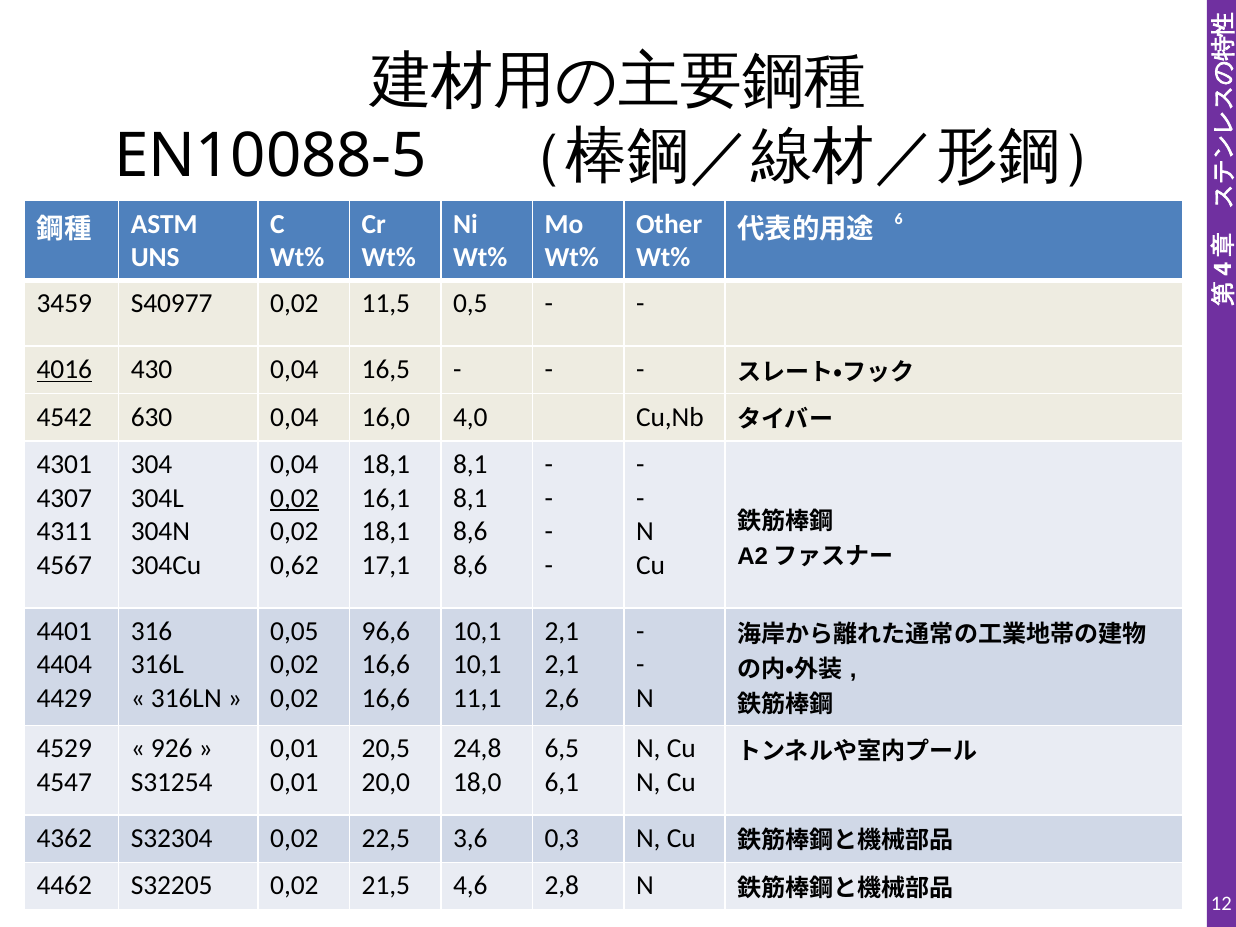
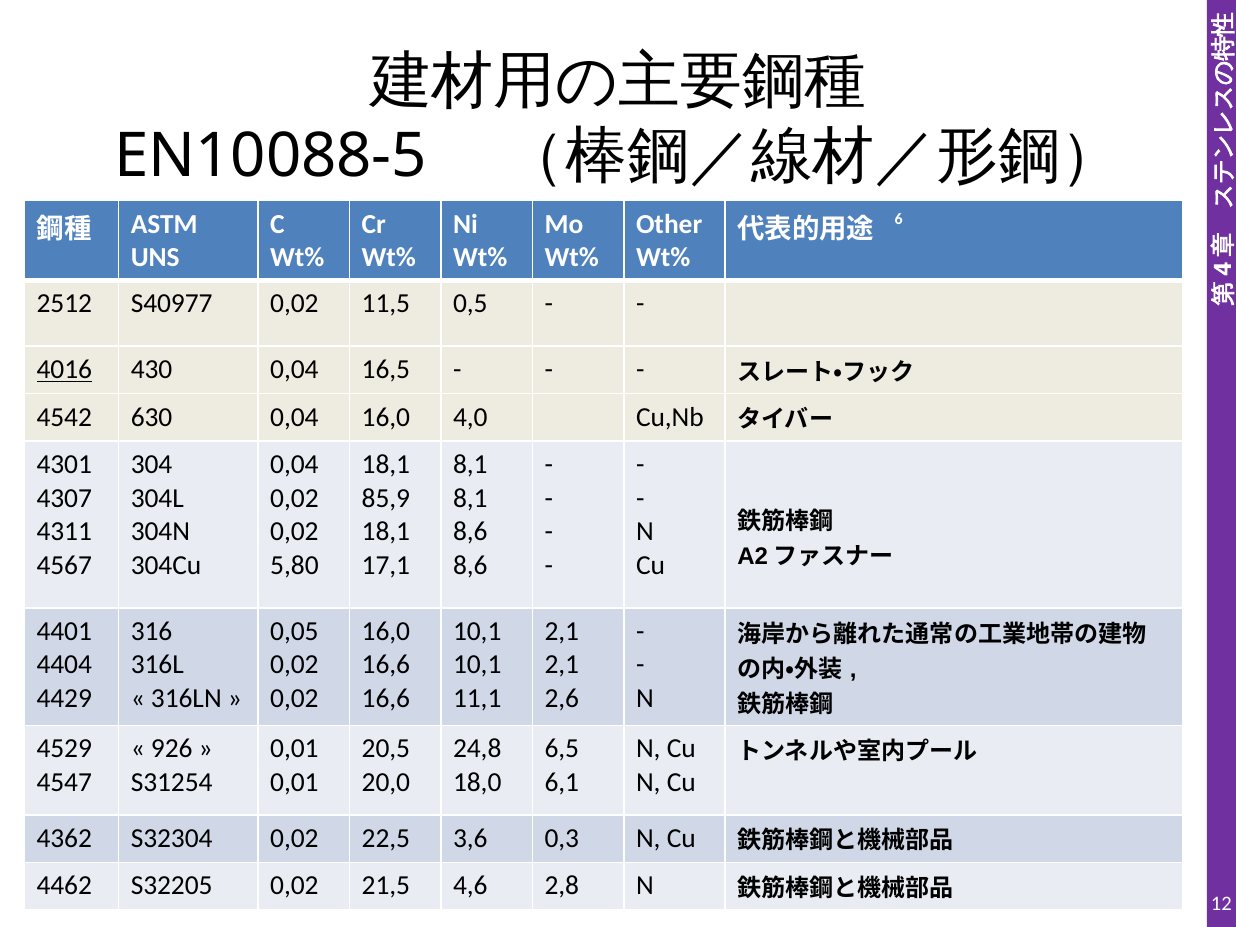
3459: 3459 -> 2512
0,02 at (294, 498) underline: present -> none
16,1: 16,1 -> 85,9
0,62: 0,62 -> 5,80
96,6 at (386, 631): 96,6 -> 16,0
